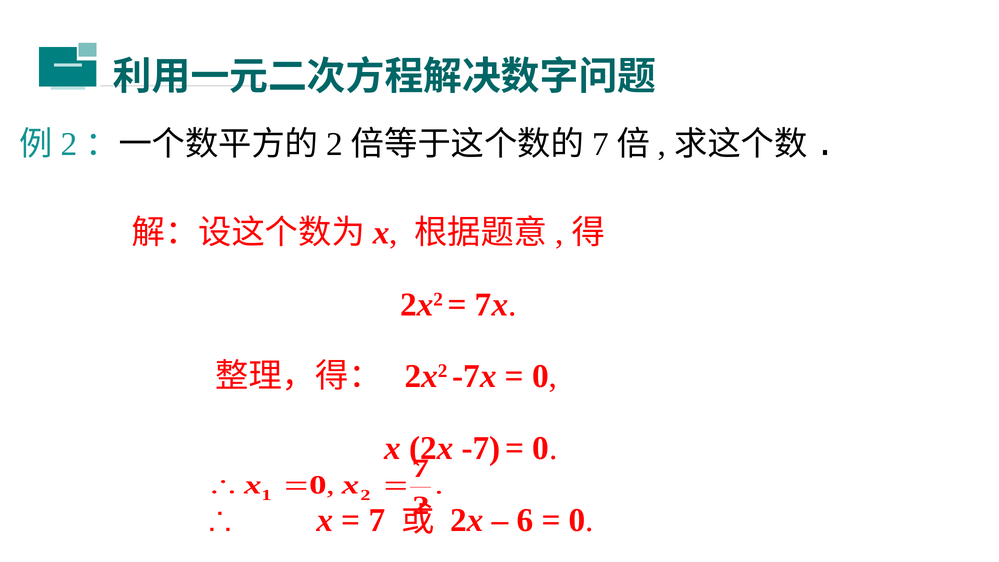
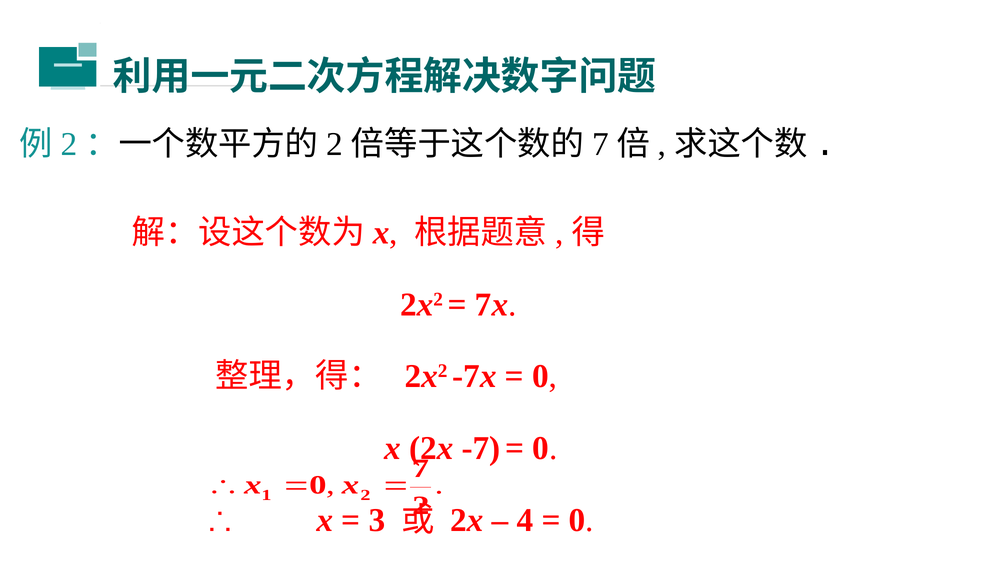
7 at (377, 520): 7 -> 3
6: 6 -> 4
